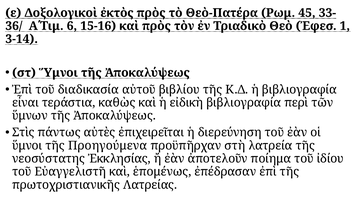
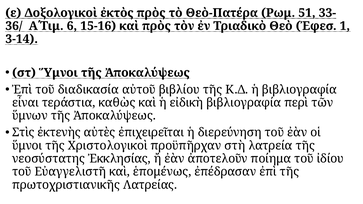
45: 45 -> 51
πάντως: πάντως -> ἐκτενὴς
Προηγούμενα: Προηγούμενα -> Χριστολογικοὶ
